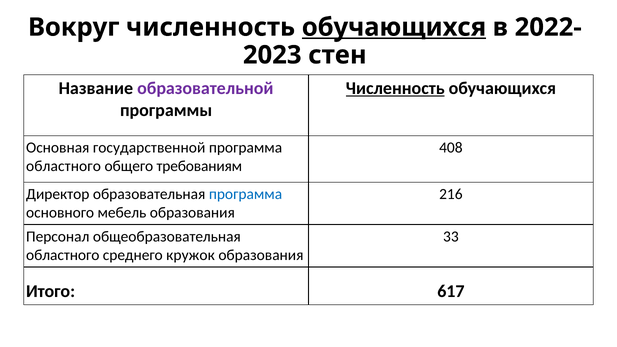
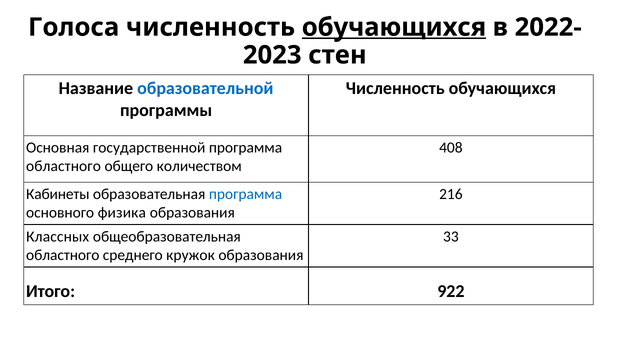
Вокруг: Вокруг -> Голоса
образовательной colour: purple -> blue
Численность at (395, 88) underline: present -> none
требованиям: требованиям -> количеством
Директор: Директор -> Кабинеты
мебель: мебель -> физика
Персонал: Персонал -> Классных
617: 617 -> 922
